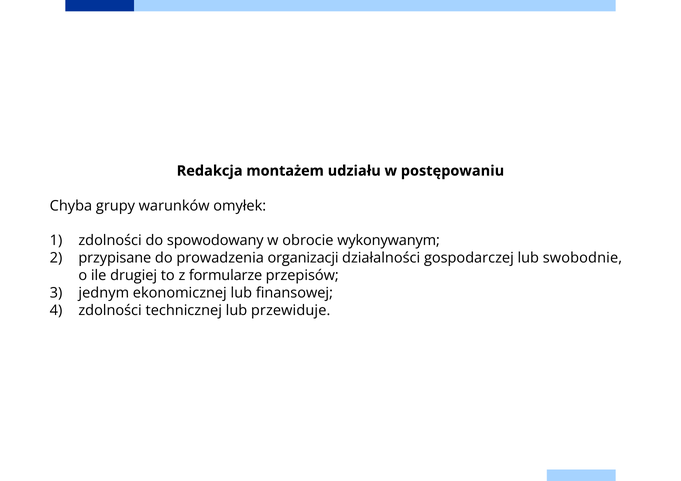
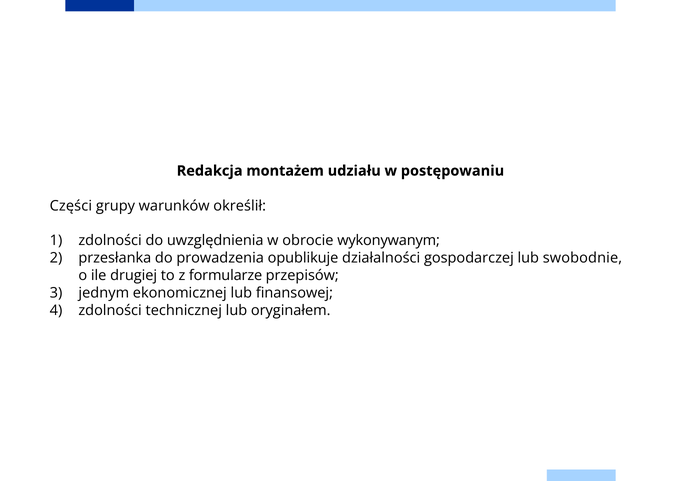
Chyba: Chyba -> Części
omyłek: omyłek -> określił
spowodowany: spowodowany -> uwzględnienia
przypisane: przypisane -> przesłanka
organizacji: organizacji -> opublikuje
przewiduje: przewiduje -> oryginałem
